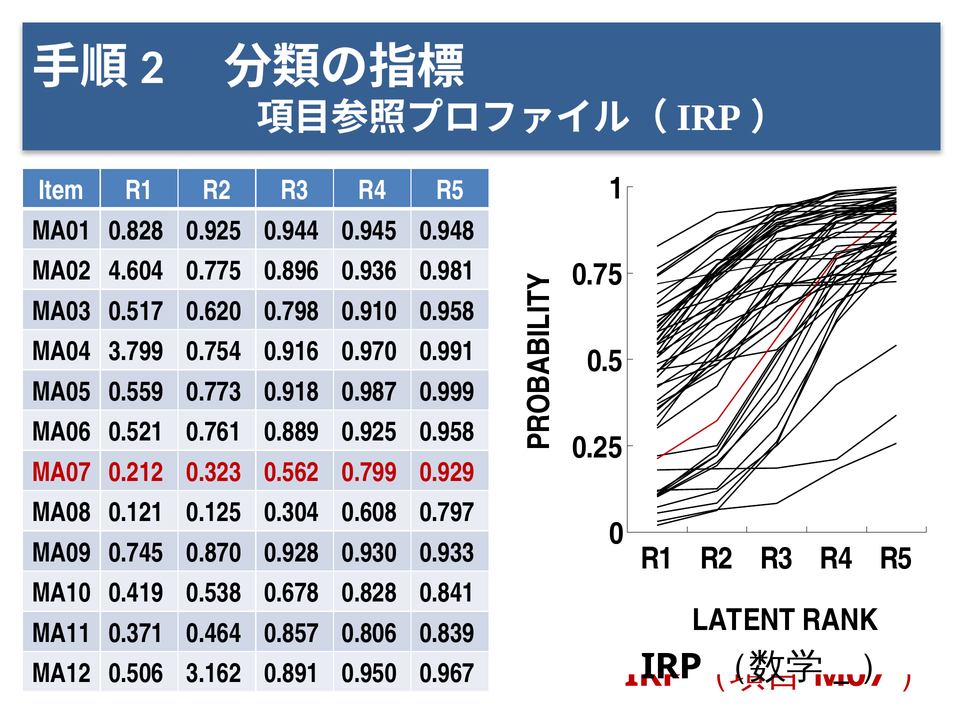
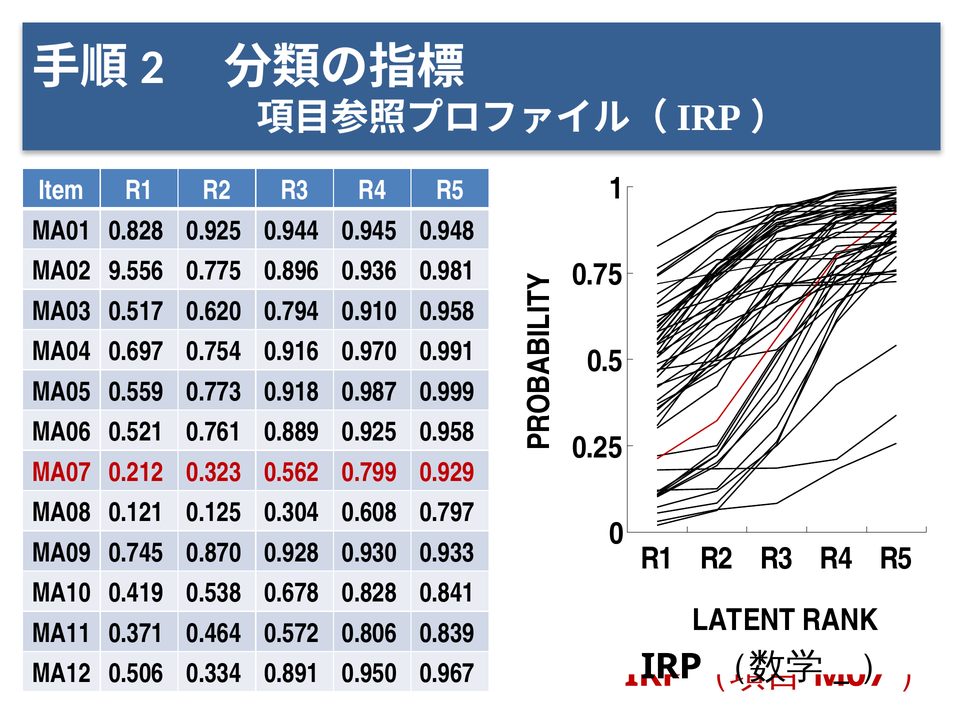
4.604: 4.604 -> 9.556
0.798: 0.798 -> 0.794
3.799: 3.799 -> 0.697
0.857: 0.857 -> 0.572
3.162: 3.162 -> 0.334
